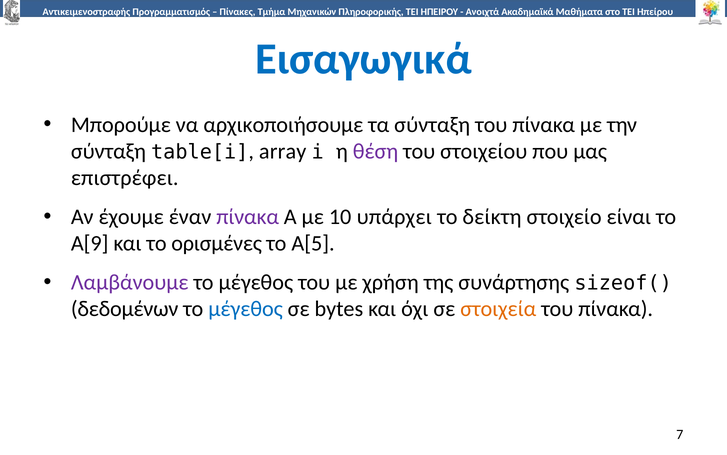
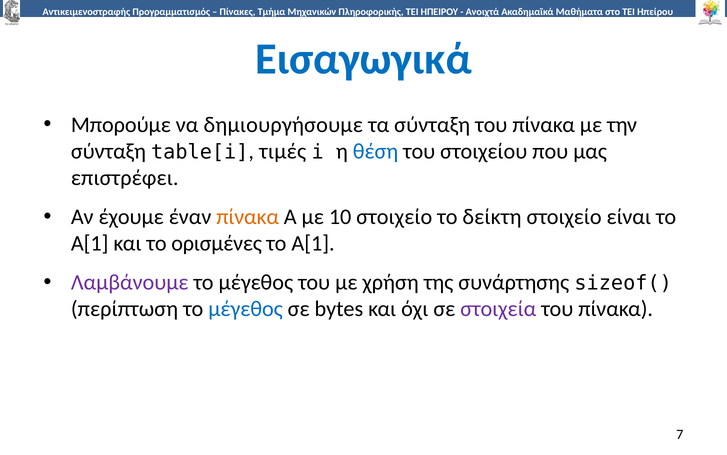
αρχικοποιήσουμε: αρχικοποιήσουμε -> δημιουργήσουμε
array: array -> τιμές
θέση colour: purple -> blue
πίνακα at (248, 217) colour: purple -> orange
10 υπάρχει: υπάρχει -> στοιχείο
A[9 at (90, 243): A[9 -> A[1
A[5 at (313, 243): A[5 -> A[1
δεδομένων: δεδομένων -> περίπτωση
στοιχεία colour: orange -> purple
